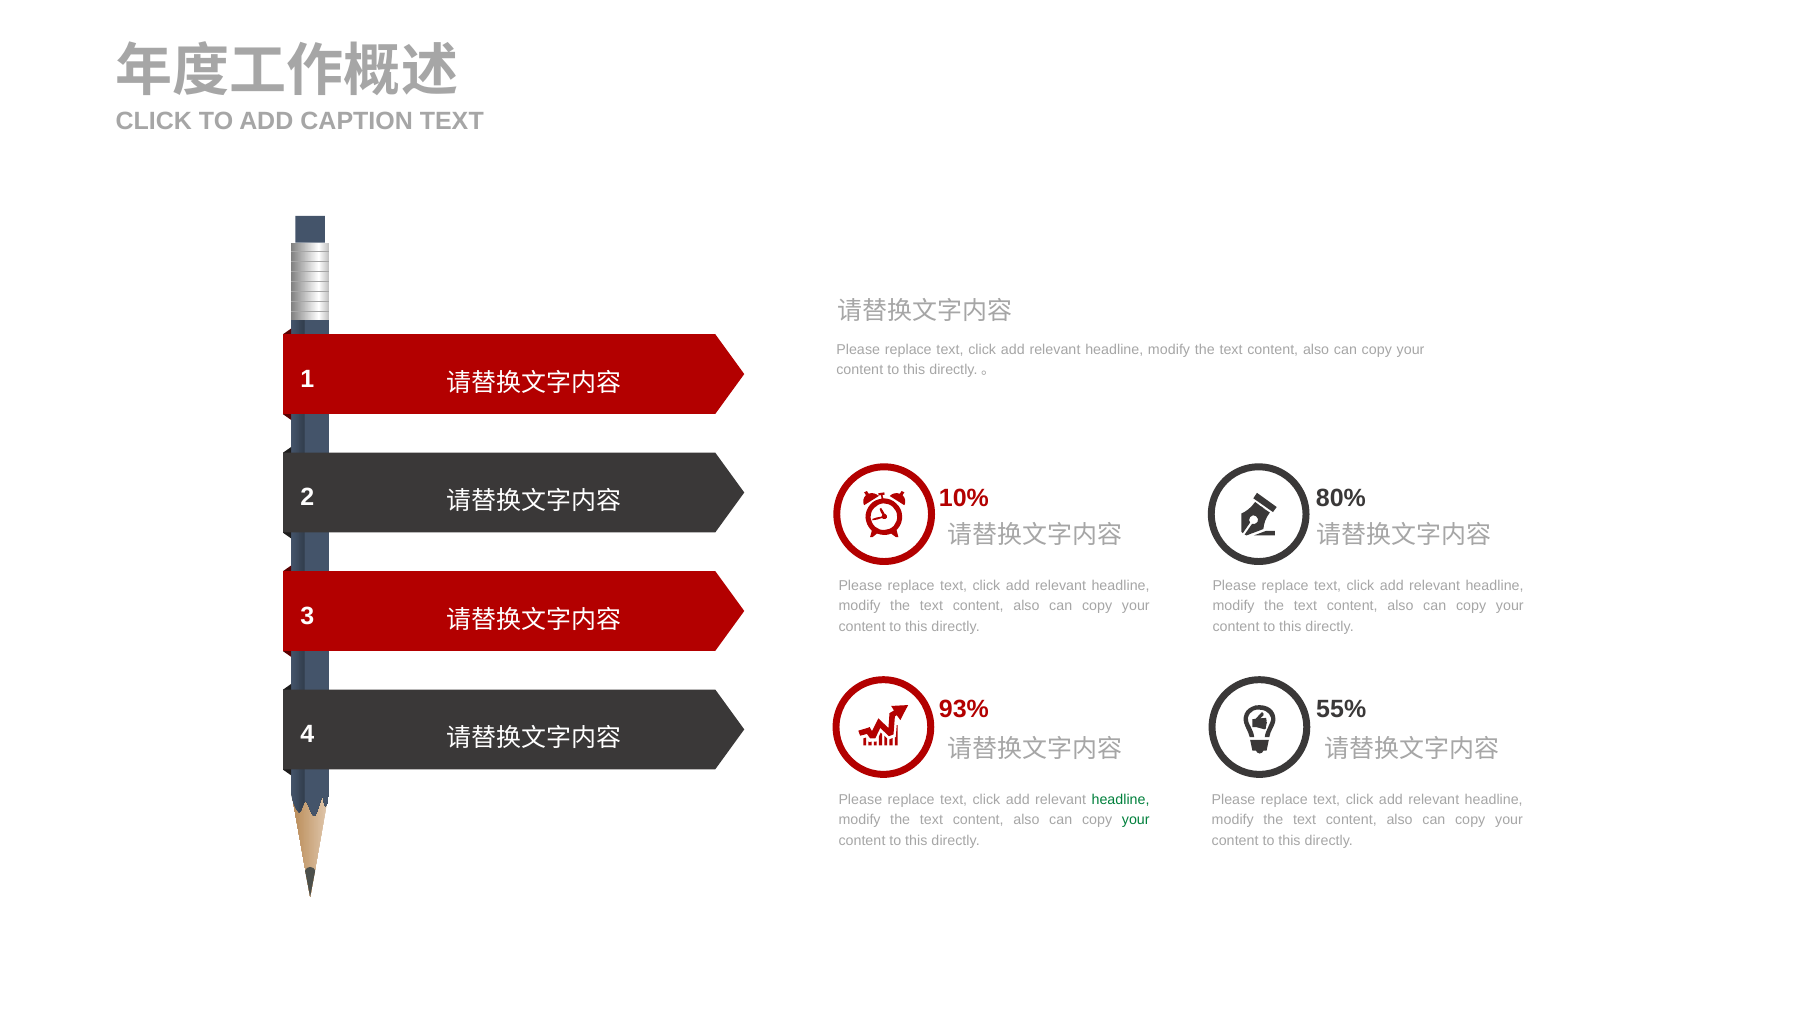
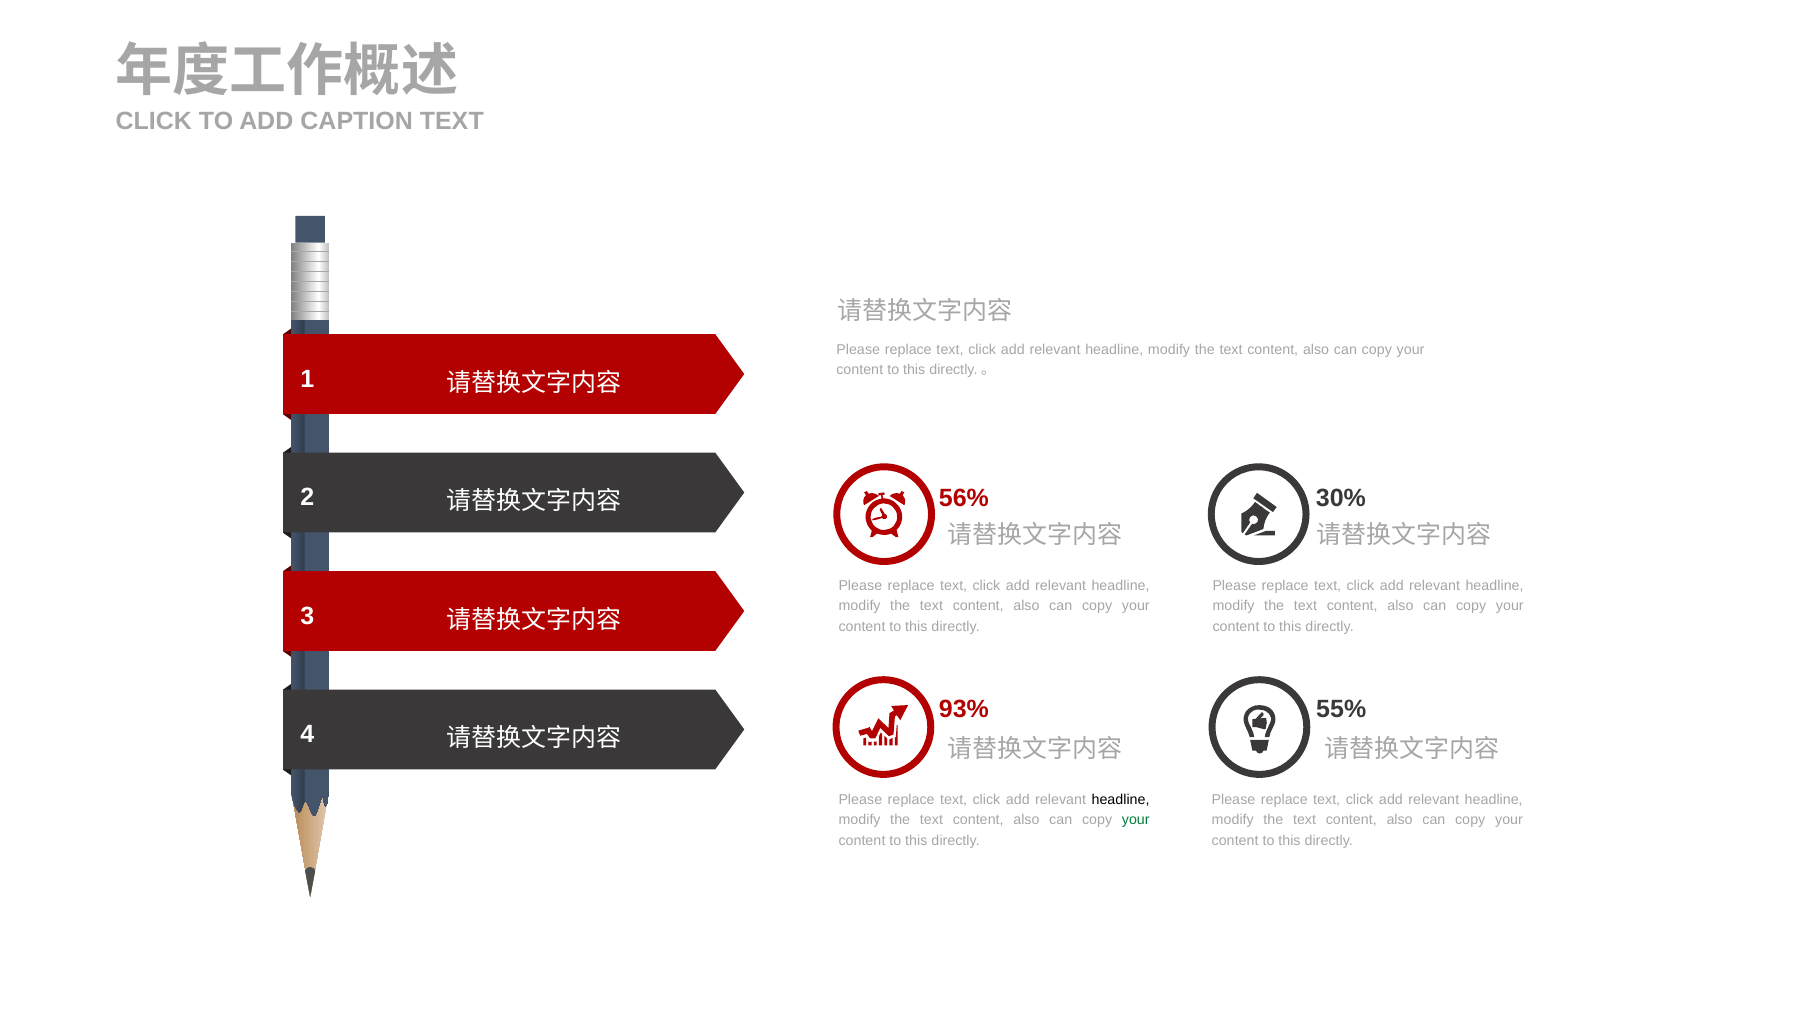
10%: 10% -> 56%
80%: 80% -> 30%
headline at (1121, 800) colour: green -> black
